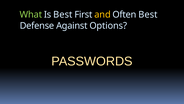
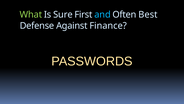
Is Best: Best -> Sure
and colour: yellow -> light blue
Options: Options -> Finance
